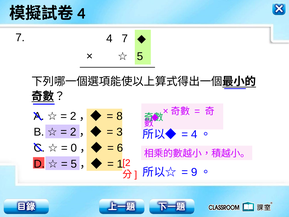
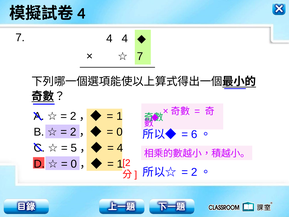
4 7: 7 -> 4
5 at (140, 56): 5 -> 7
8: 8 -> 1
3 at (120, 132): 3 -> 0
4 at (194, 134): 4 -> 6
0: 0 -> 5
6 at (120, 148): 6 -> 4
5 at (74, 164): 5 -> 0
9 at (194, 172): 9 -> 2
